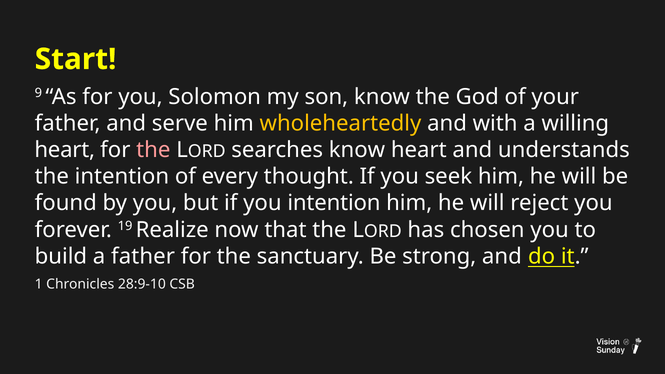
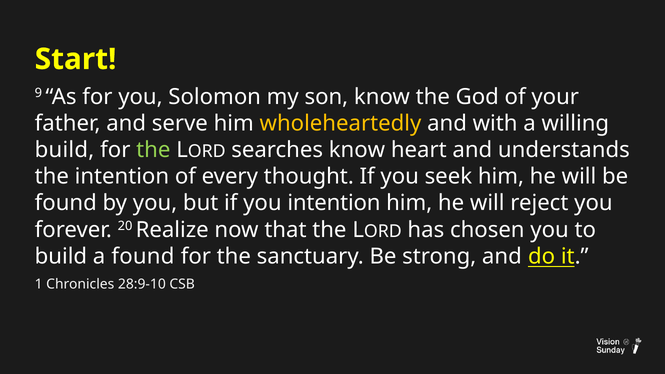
heart at (65, 150): heart -> build
the at (153, 150) colour: pink -> light green
19: 19 -> 20
a father: father -> found
